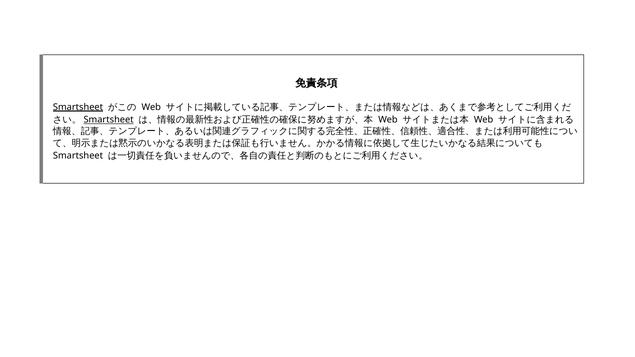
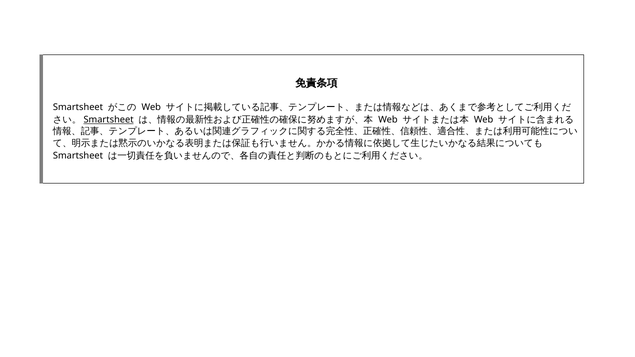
Smartsheet at (78, 107) underline: present -> none
